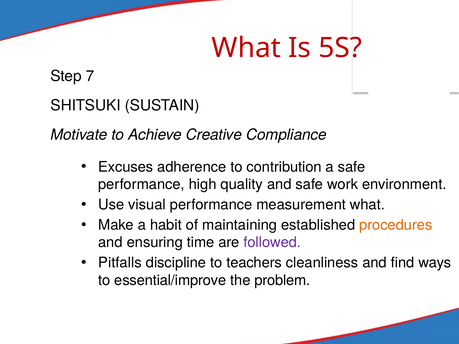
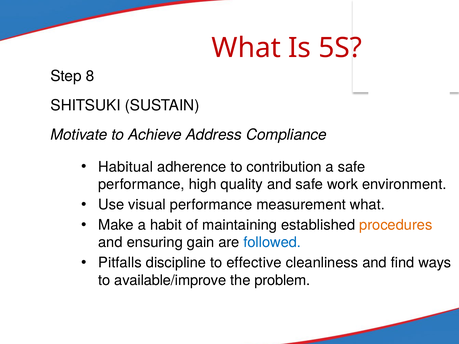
7: 7 -> 8
Creative: Creative -> Address
Excuses: Excuses -> Habitual
time: time -> gain
followed colour: purple -> blue
teachers: teachers -> effective
essential/improve: essential/improve -> available/improve
